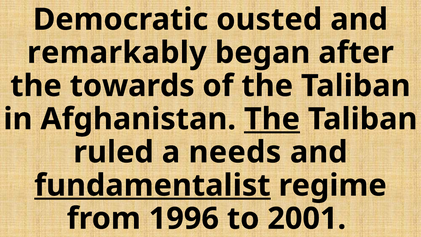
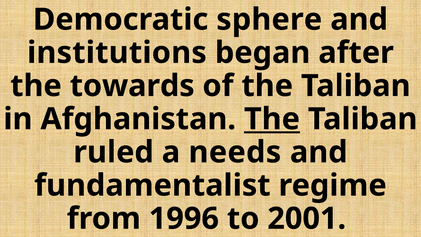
ousted: ousted -> sphere
remarkably: remarkably -> institutions
fundamentalist underline: present -> none
